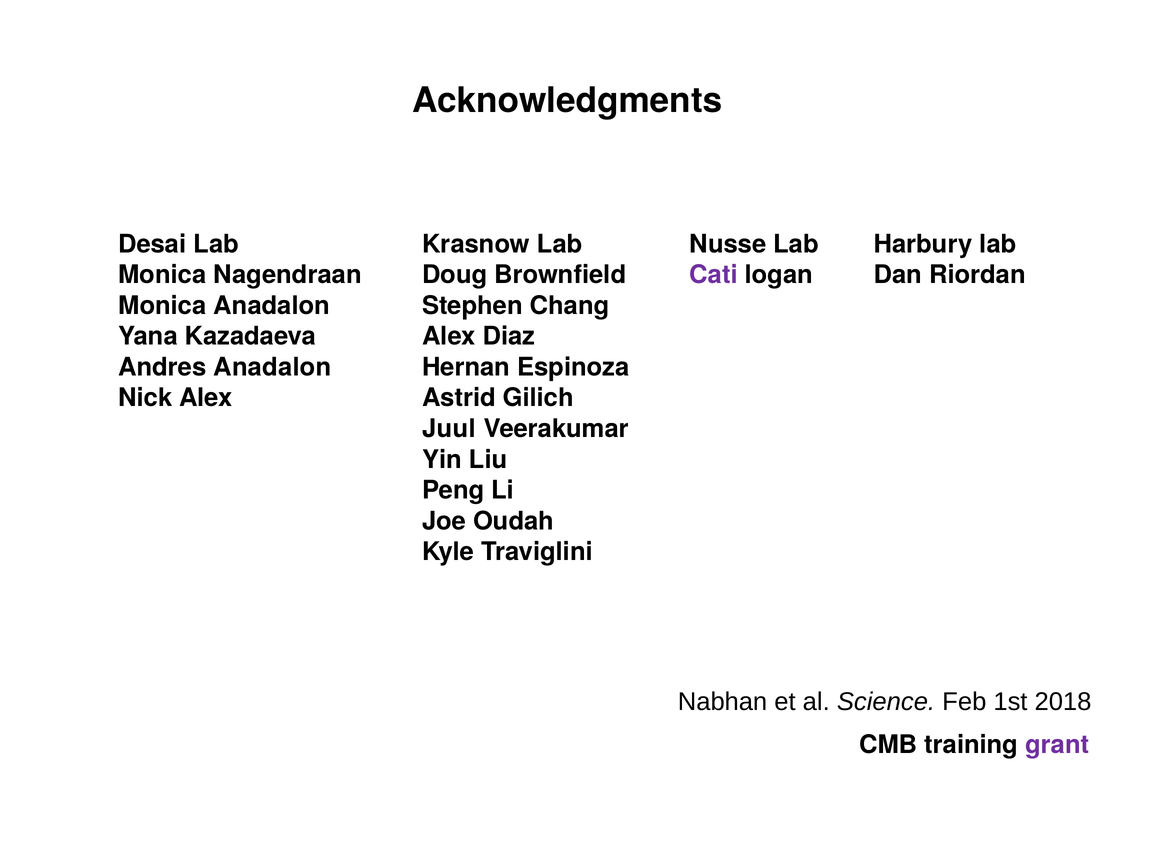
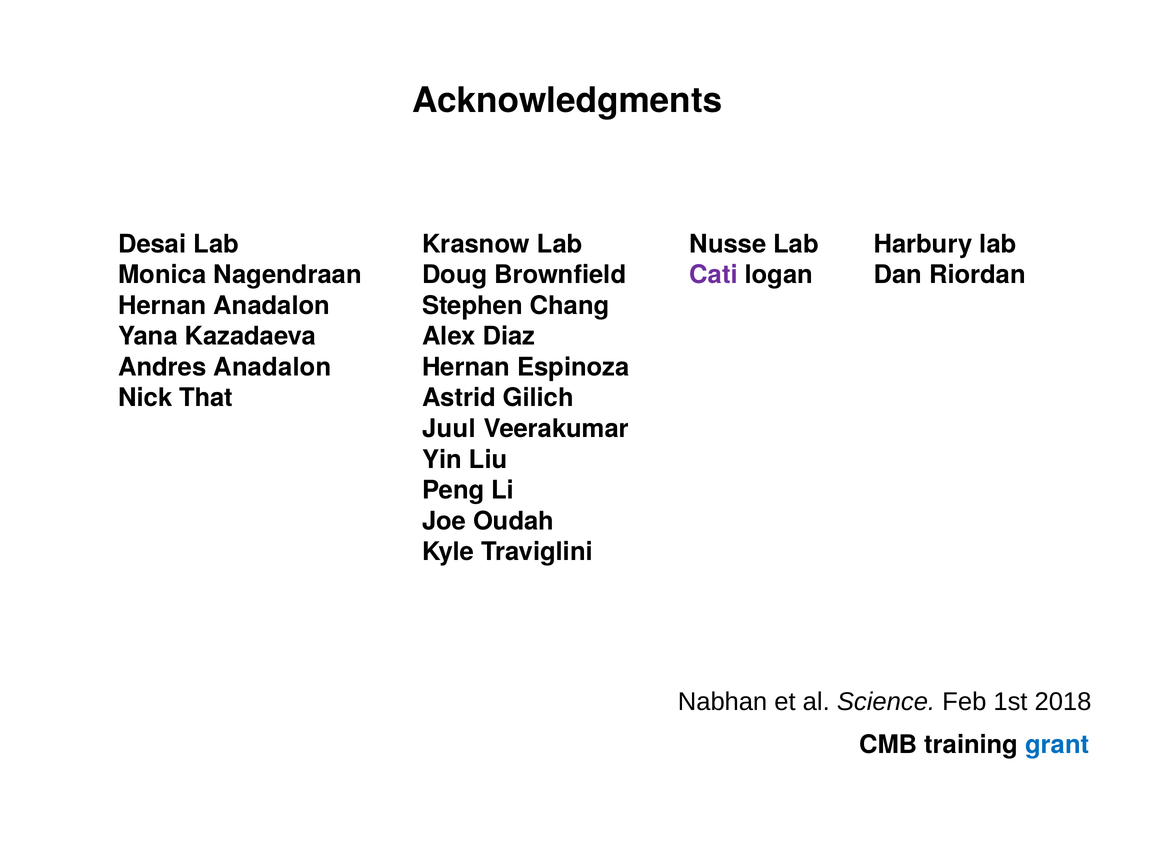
Monica at (162, 305): Monica -> Hernan
Nick Alex: Alex -> That
grant colour: purple -> blue
